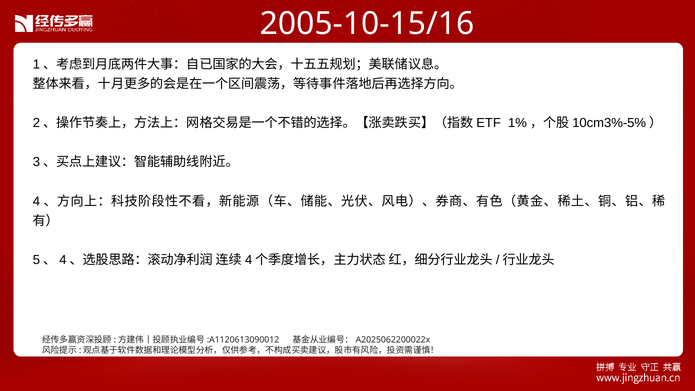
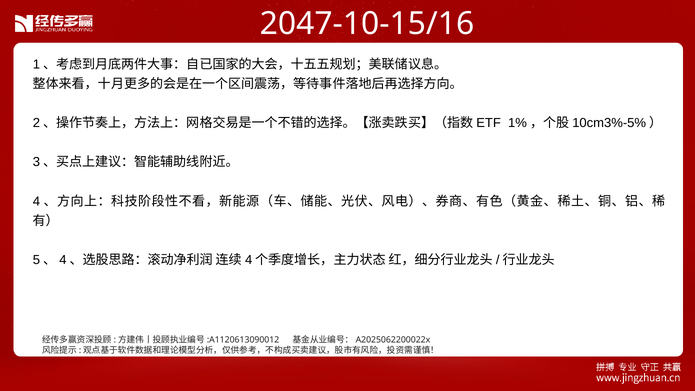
2005-10-15/16: 2005-10-15/16 -> 2047-10-15/16
